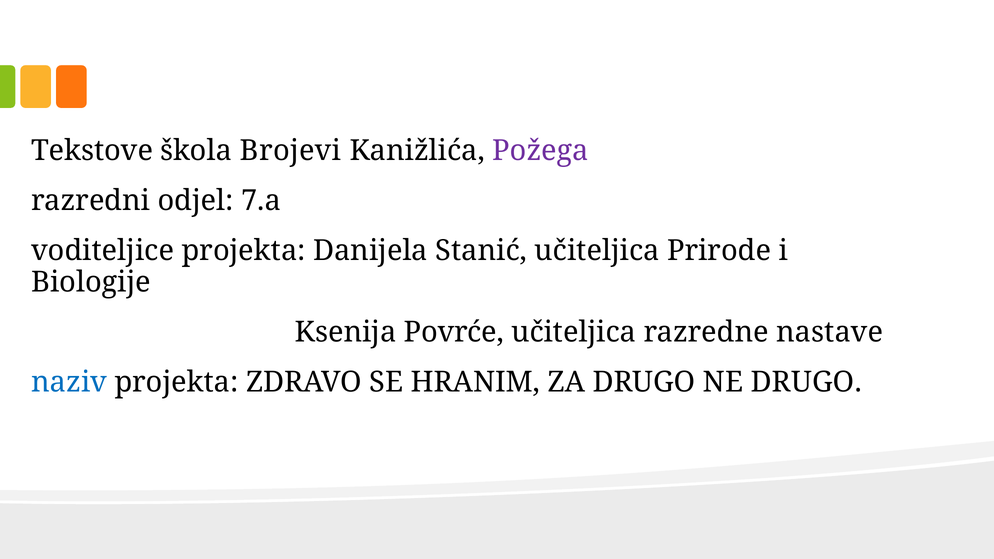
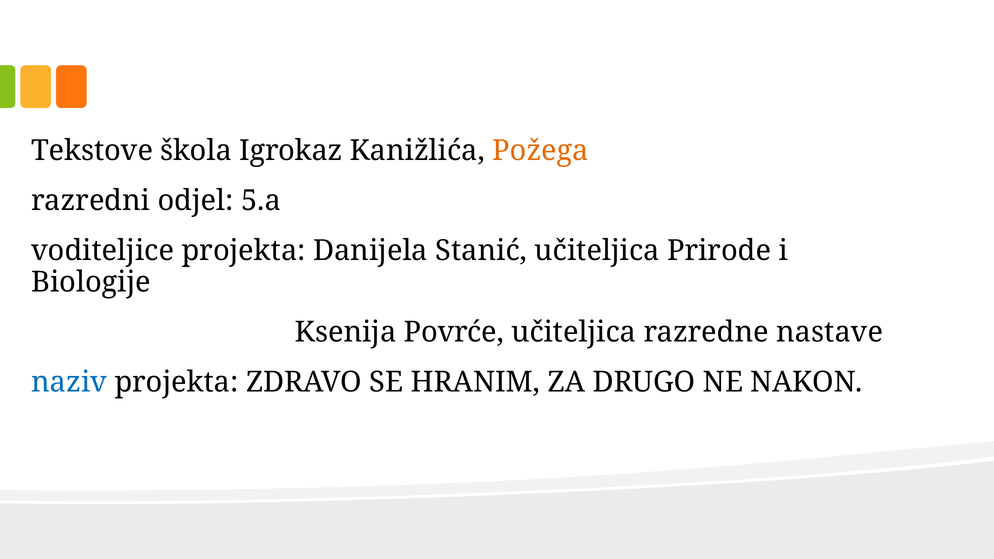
Brojevi: Brojevi -> Igrokaz
Požega colour: purple -> orange
7.a: 7.a -> 5.a
NE DRUGO: DRUGO -> NAKON
